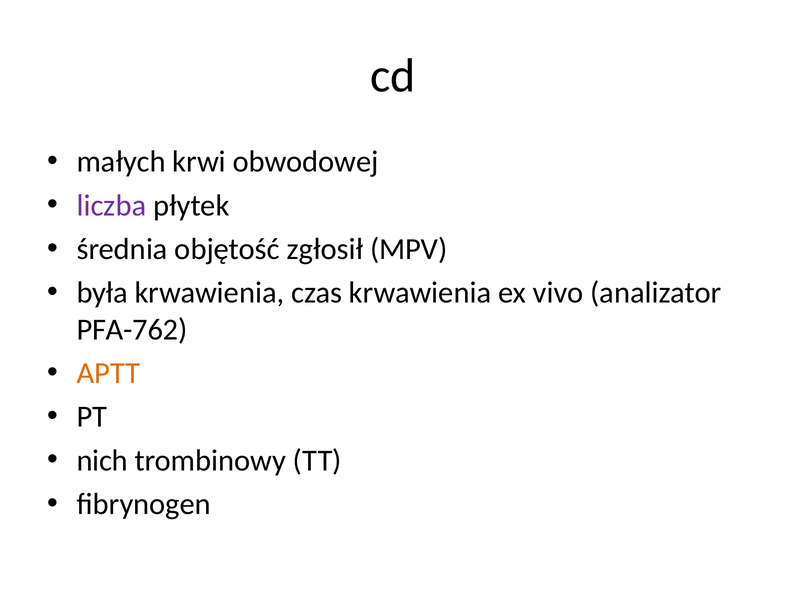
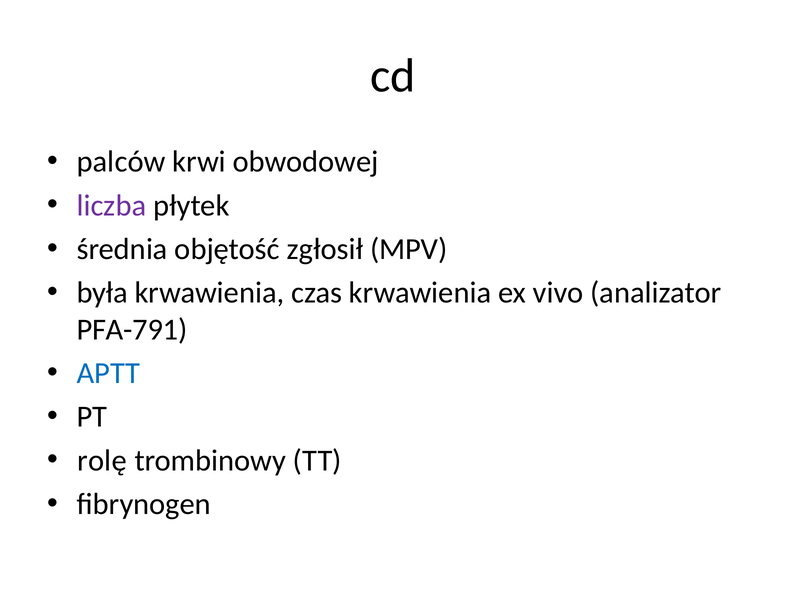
małych: małych -> palców
PFA-762: PFA-762 -> PFA-791
APTT colour: orange -> blue
nich: nich -> rolę
